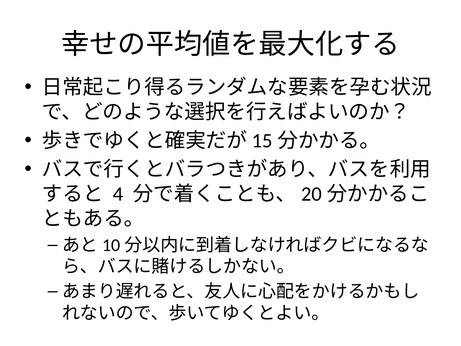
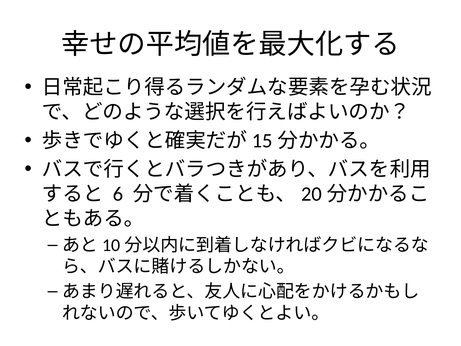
4: 4 -> 6
